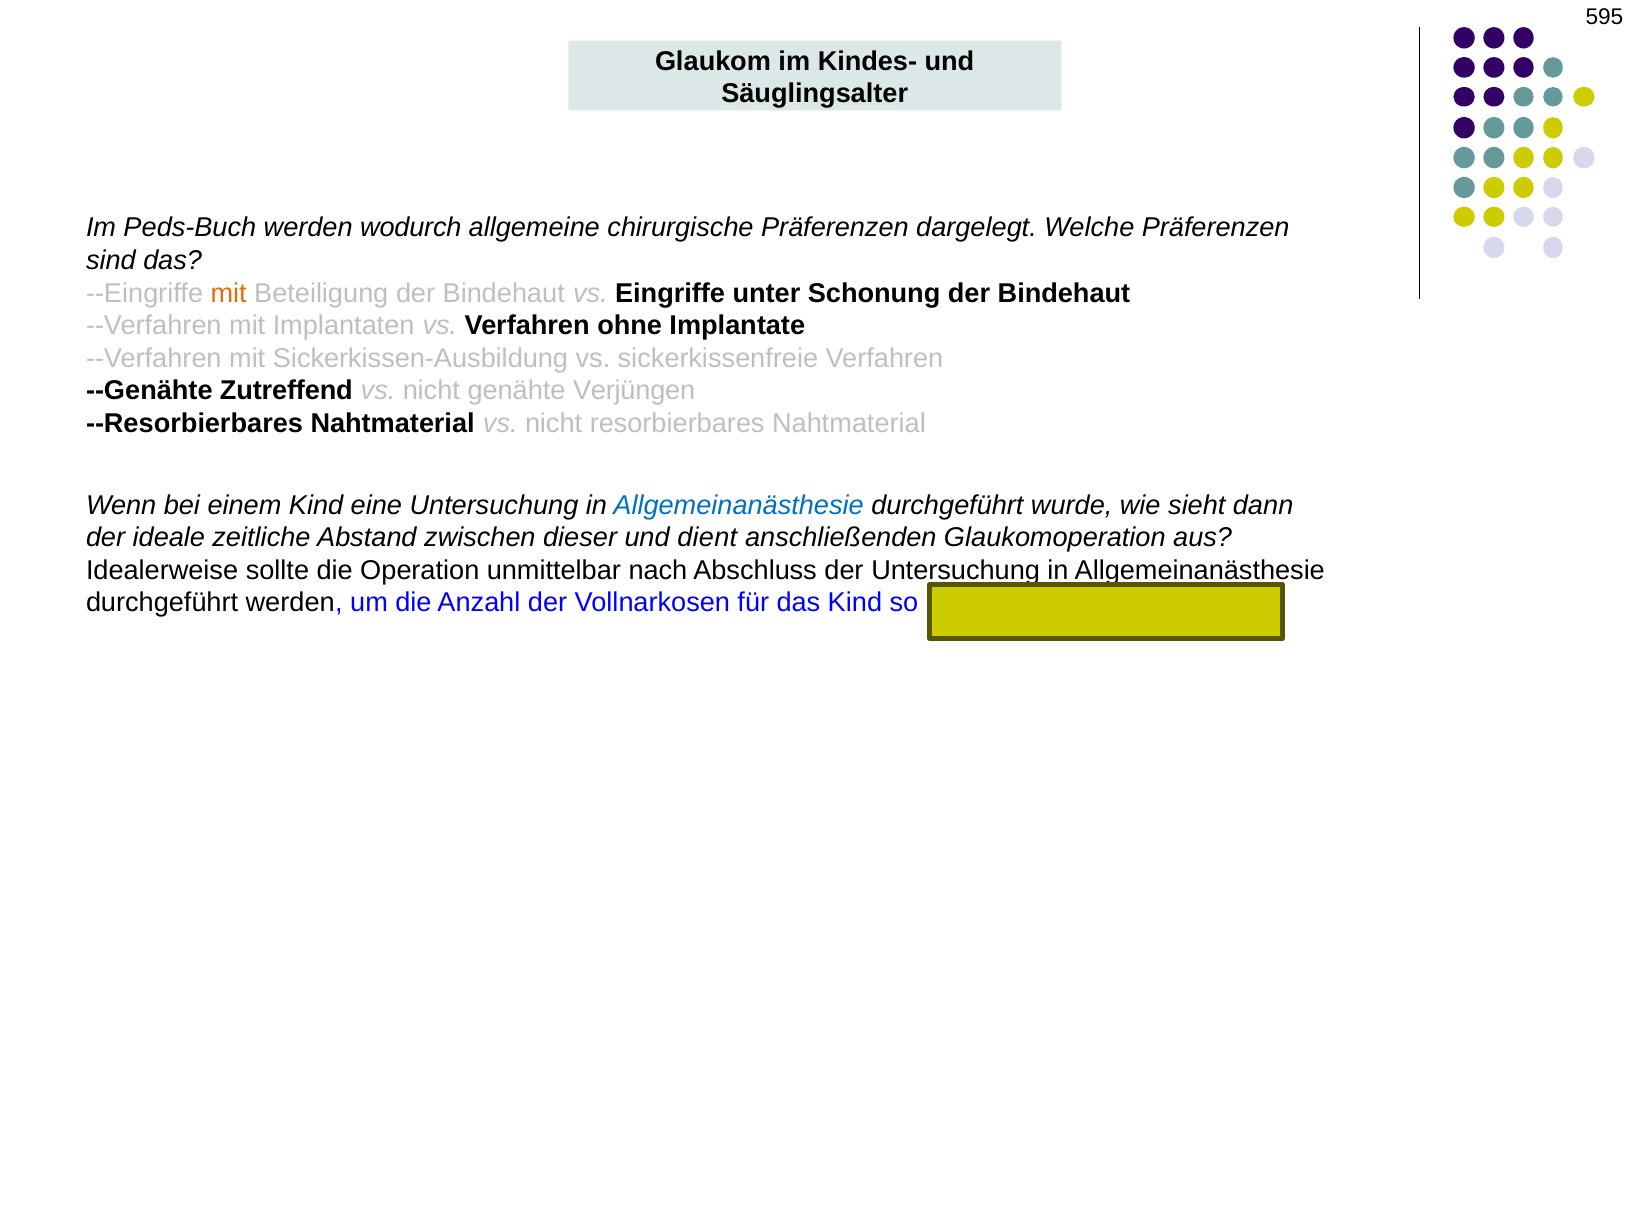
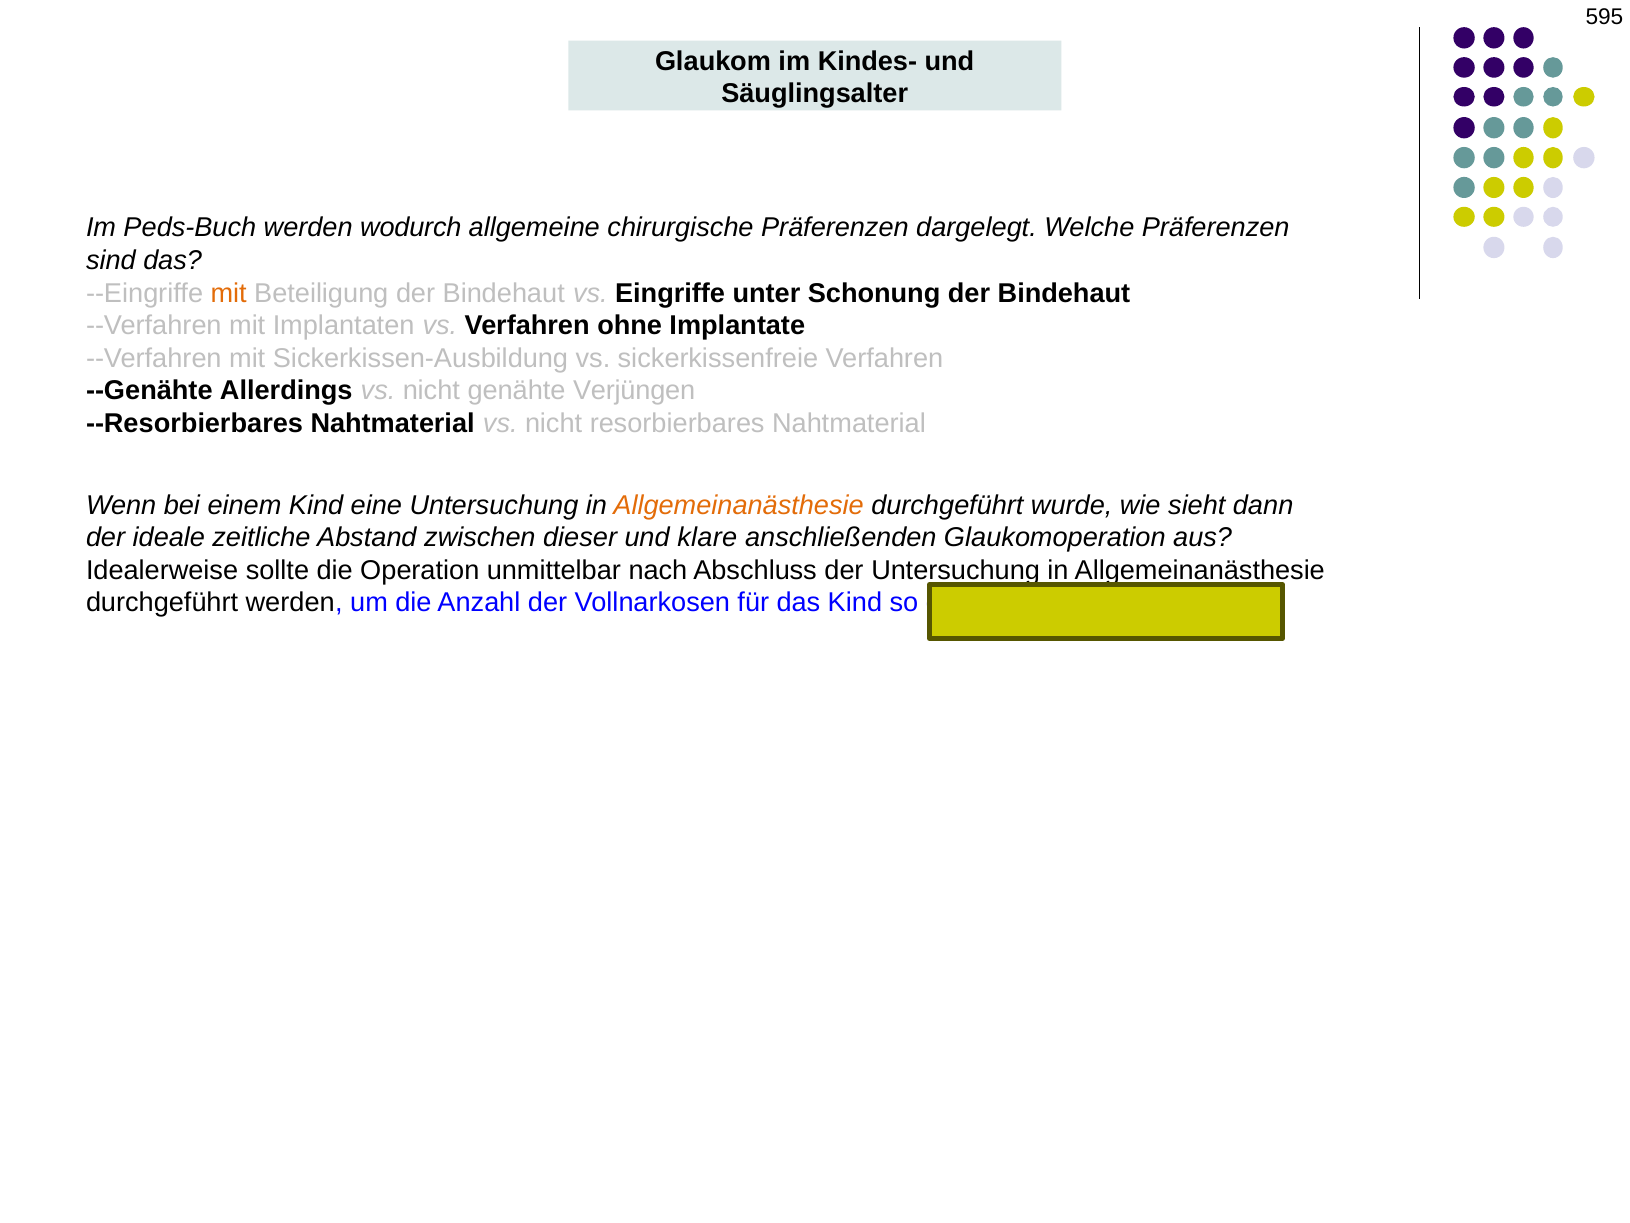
Zutreffend: Zutreffend -> Allerdings
Allgemeinanästhesie at (739, 505) colour: blue -> orange
dient: dient -> klare
